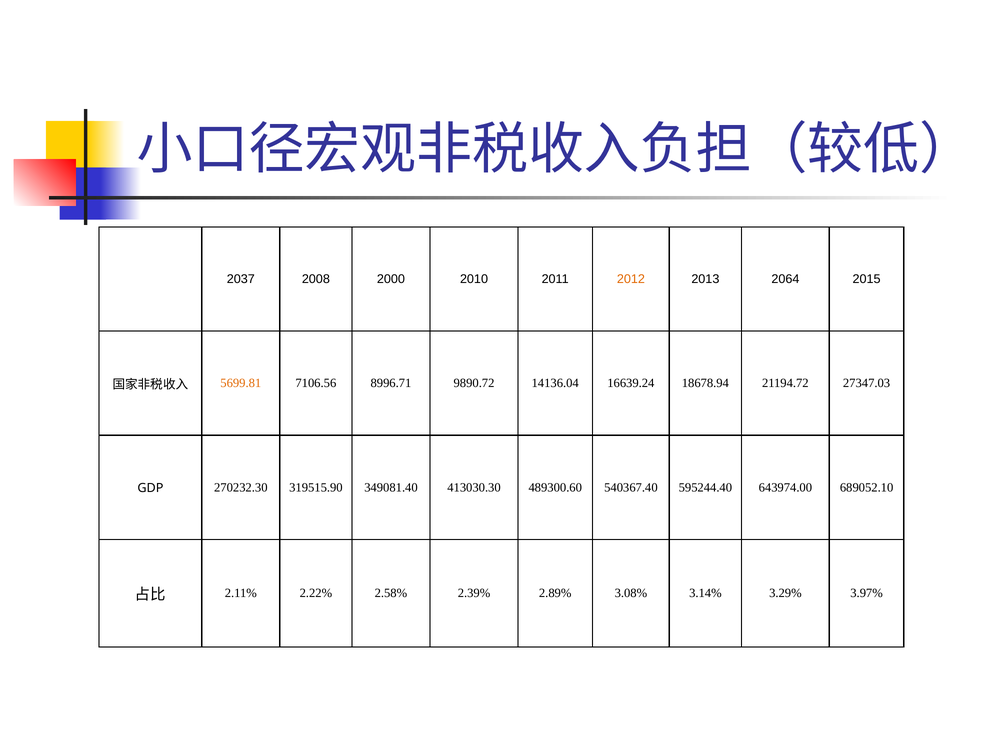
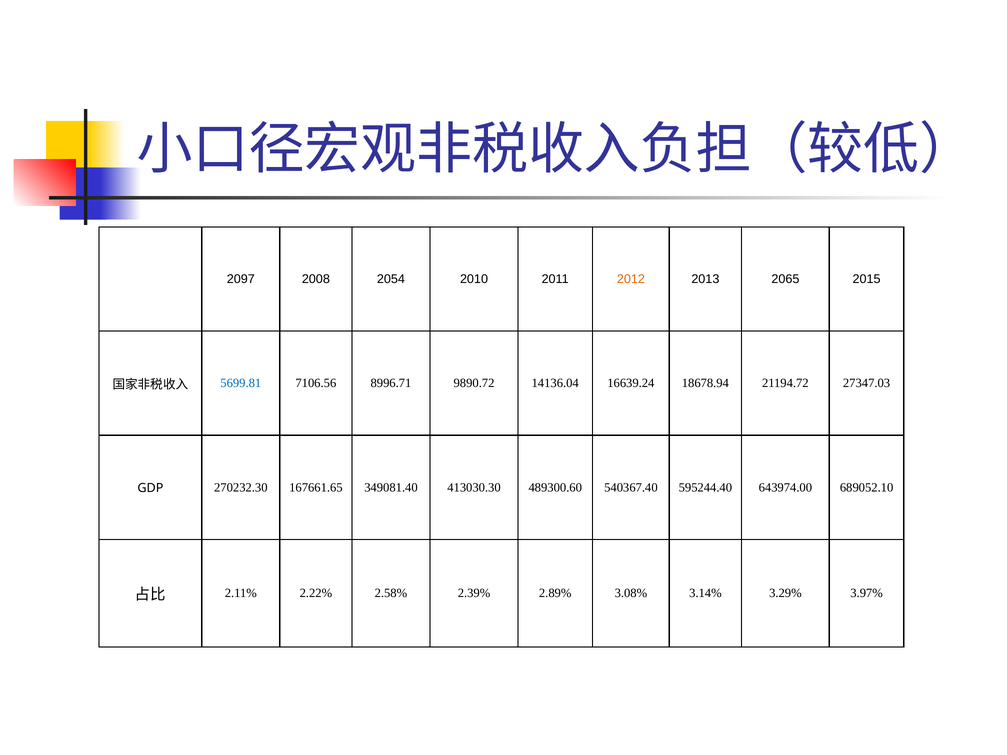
2037: 2037 -> 2097
2000: 2000 -> 2054
2064: 2064 -> 2065
5699.81 colour: orange -> blue
319515.90: 319515.90 -> 167661.65
